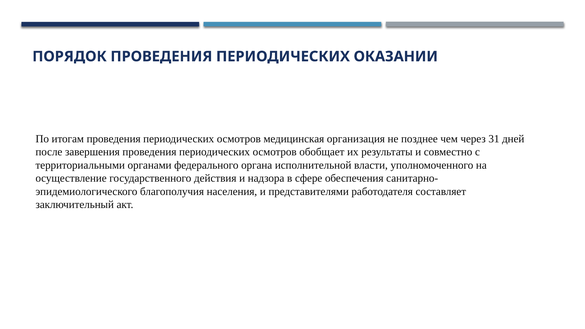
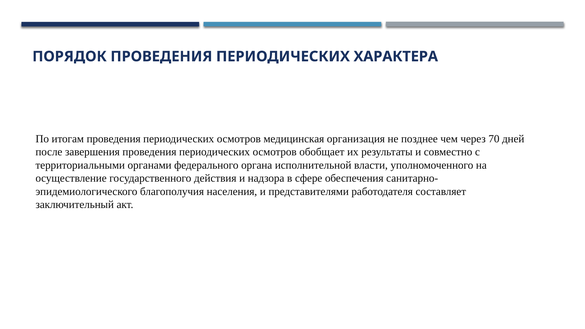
ОКАЗАНИИ: ОКАЗАНИИ -> ХАРАКТЕРА
31: 31 -> 70
